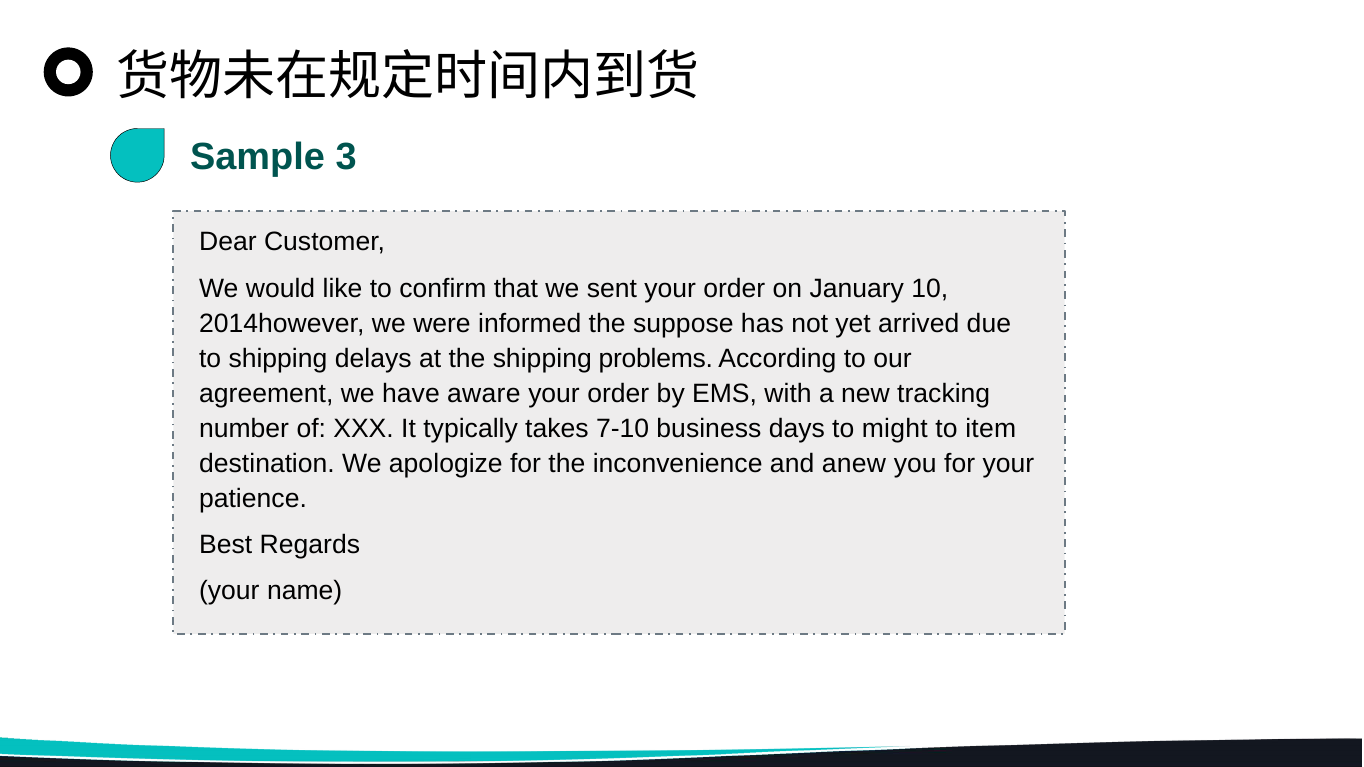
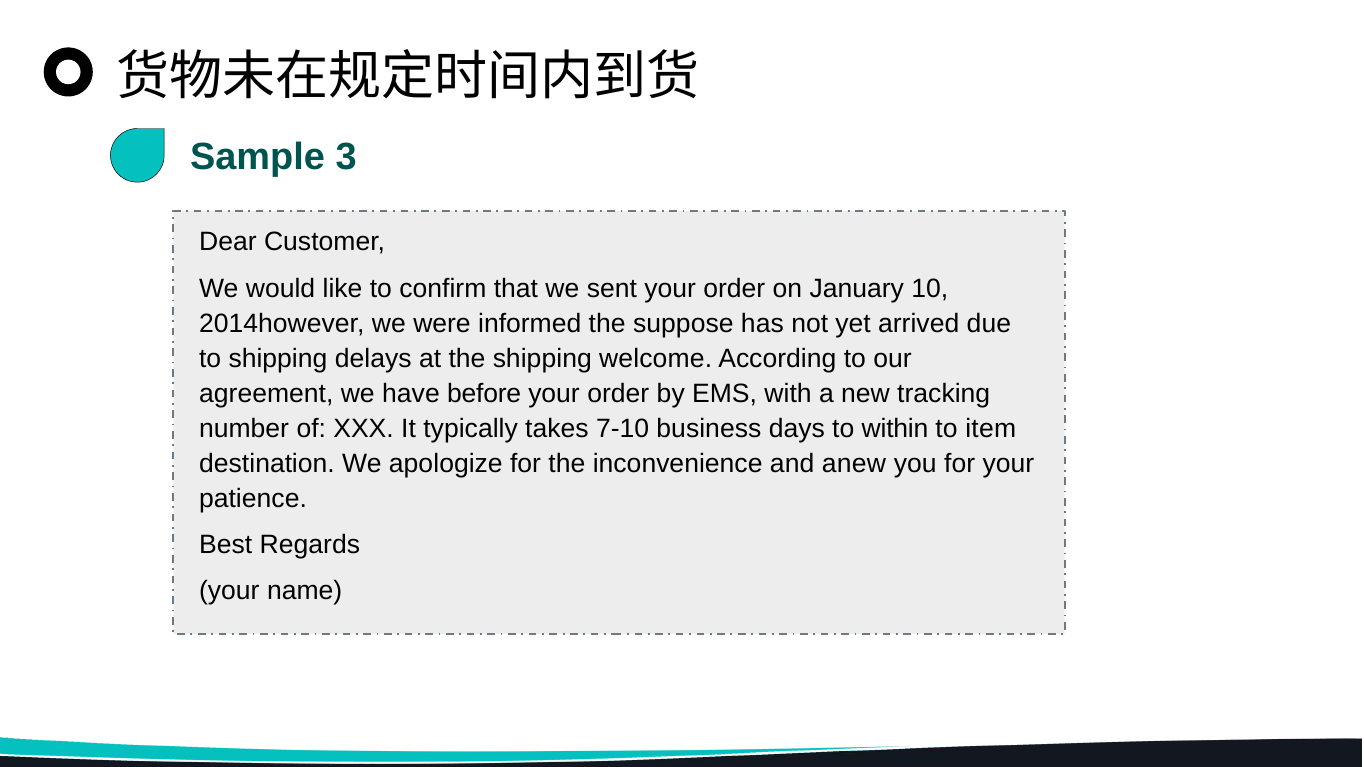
problems: problems -> welcome
aware: aware -> before
might: might -> within
